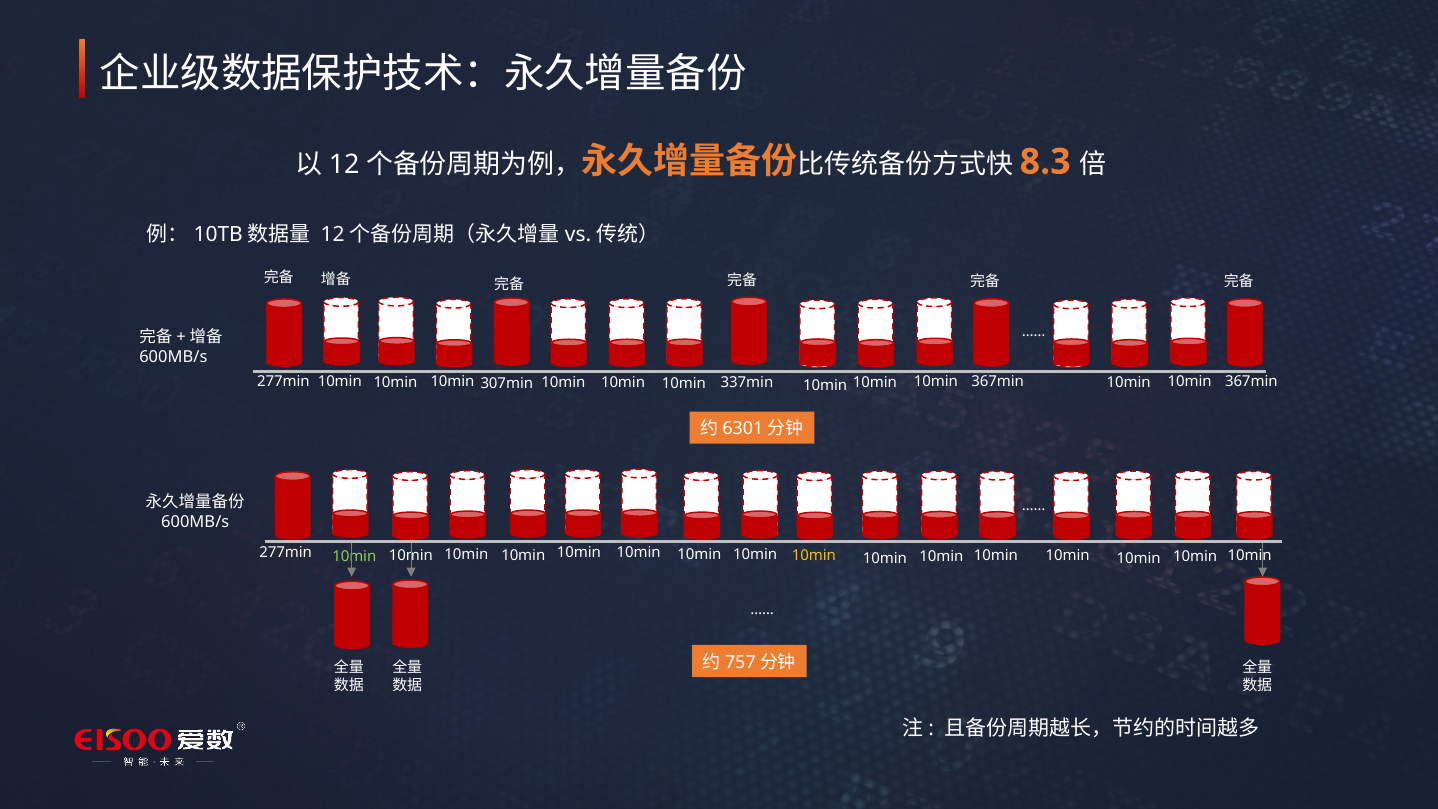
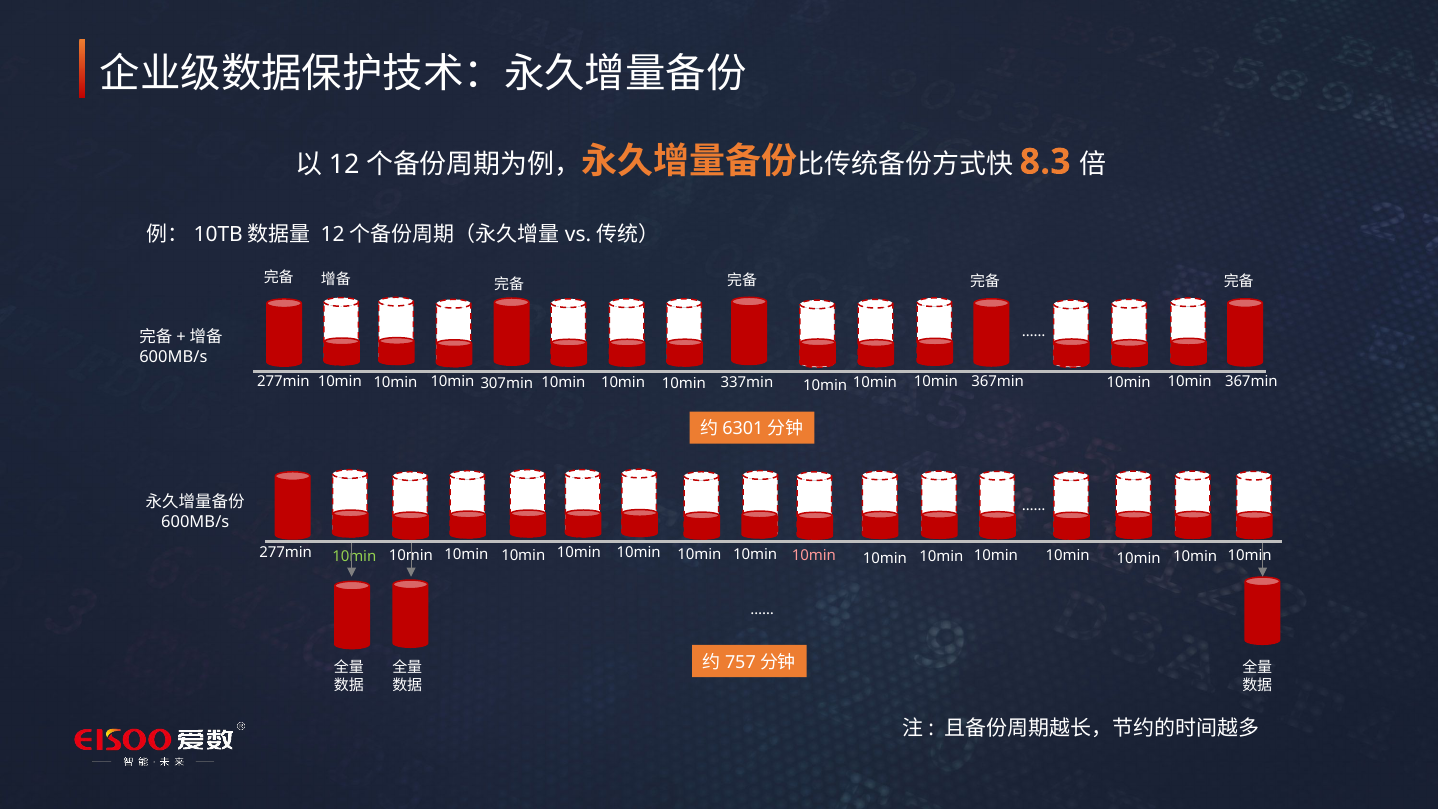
10min at (814, 555) colour: yellow -> pink
